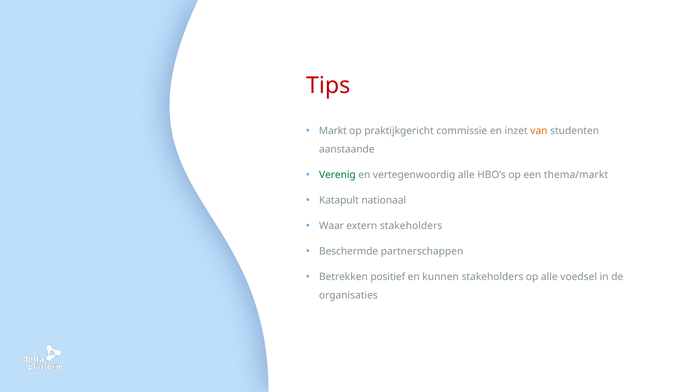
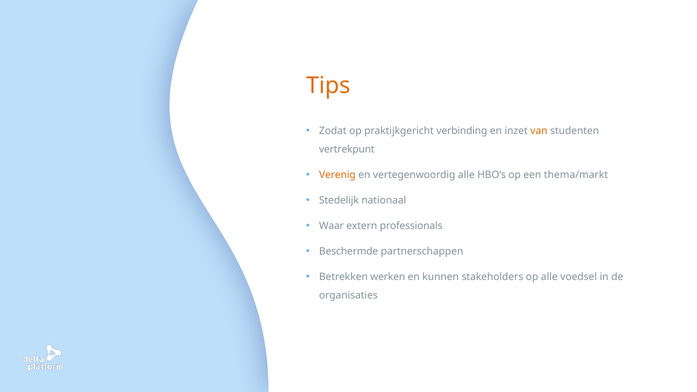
Tips colour: red -> orange
Markt: Markt -> Zodat
commissie: commissie -> verbinding
aanstaande: aanstaande -> vertrekpunt
Verenig colour: green -> orange
Katapult: Katapult -> Stedelijk
extern stakeholders: stakeholders -> professionals
positief: positief -> werken
